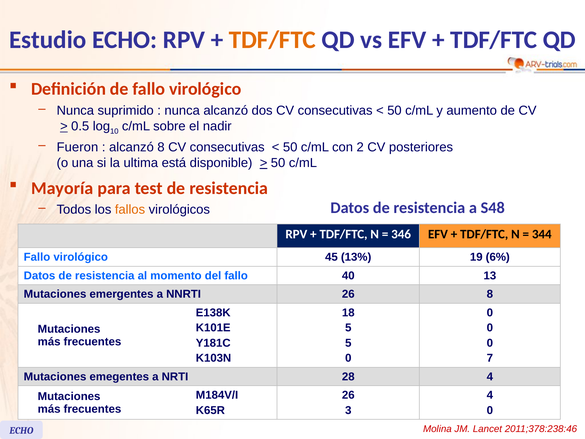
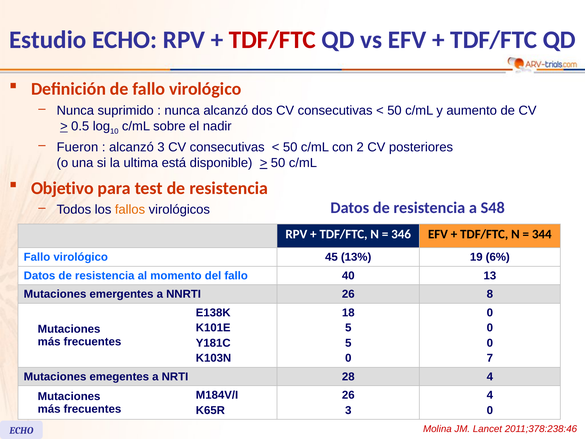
TDF/FTC at (272, 40) colour: orange -> red
alcanzó 8: 8 -> 3
Mayoría: Mayoría -> Objetivo
